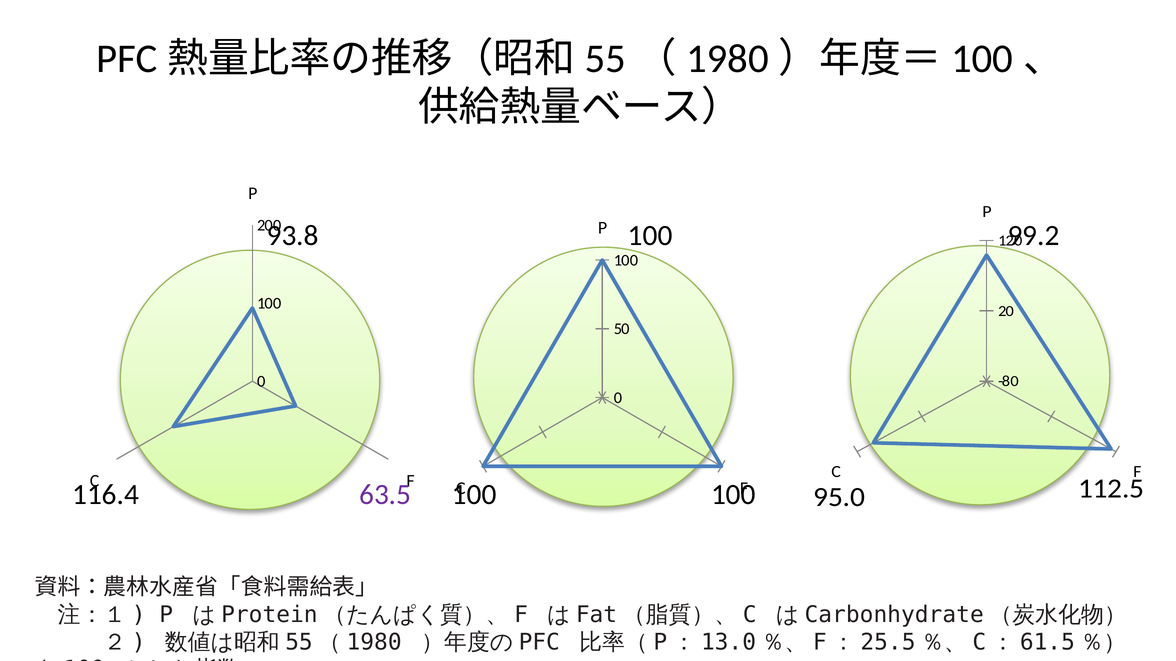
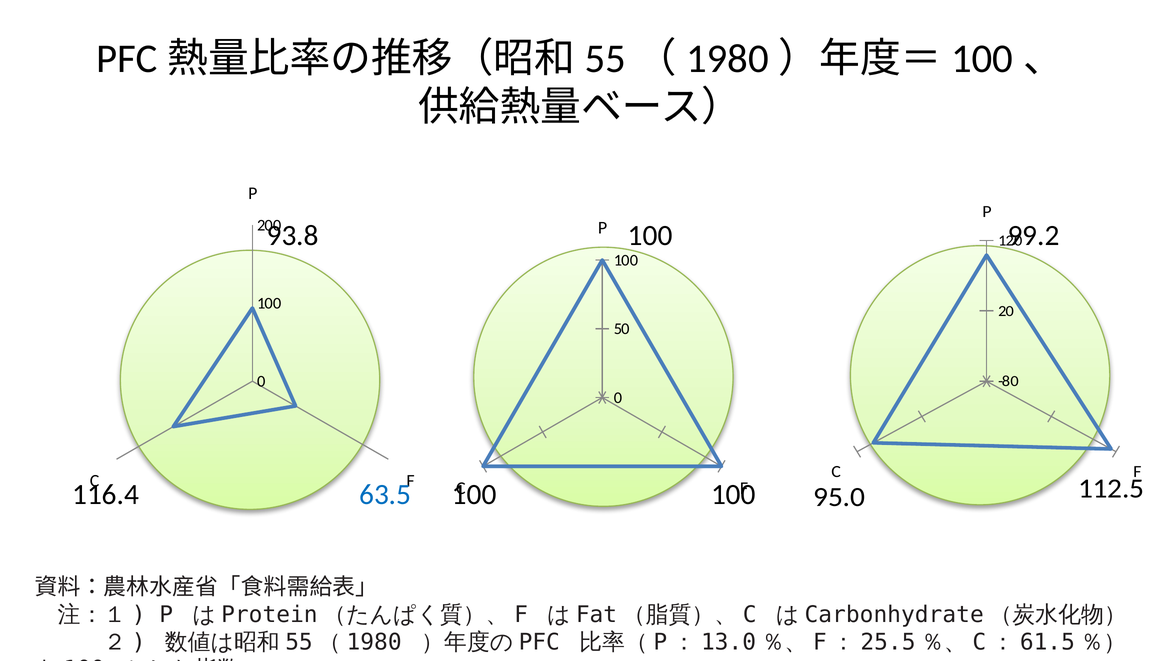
63.5 colour: purple -> blue
